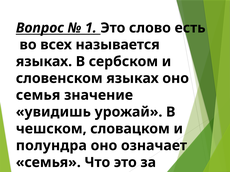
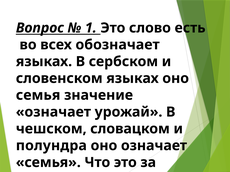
называется: называется -> обозначает
увидишь at (53, 112): увидишь -> означает
